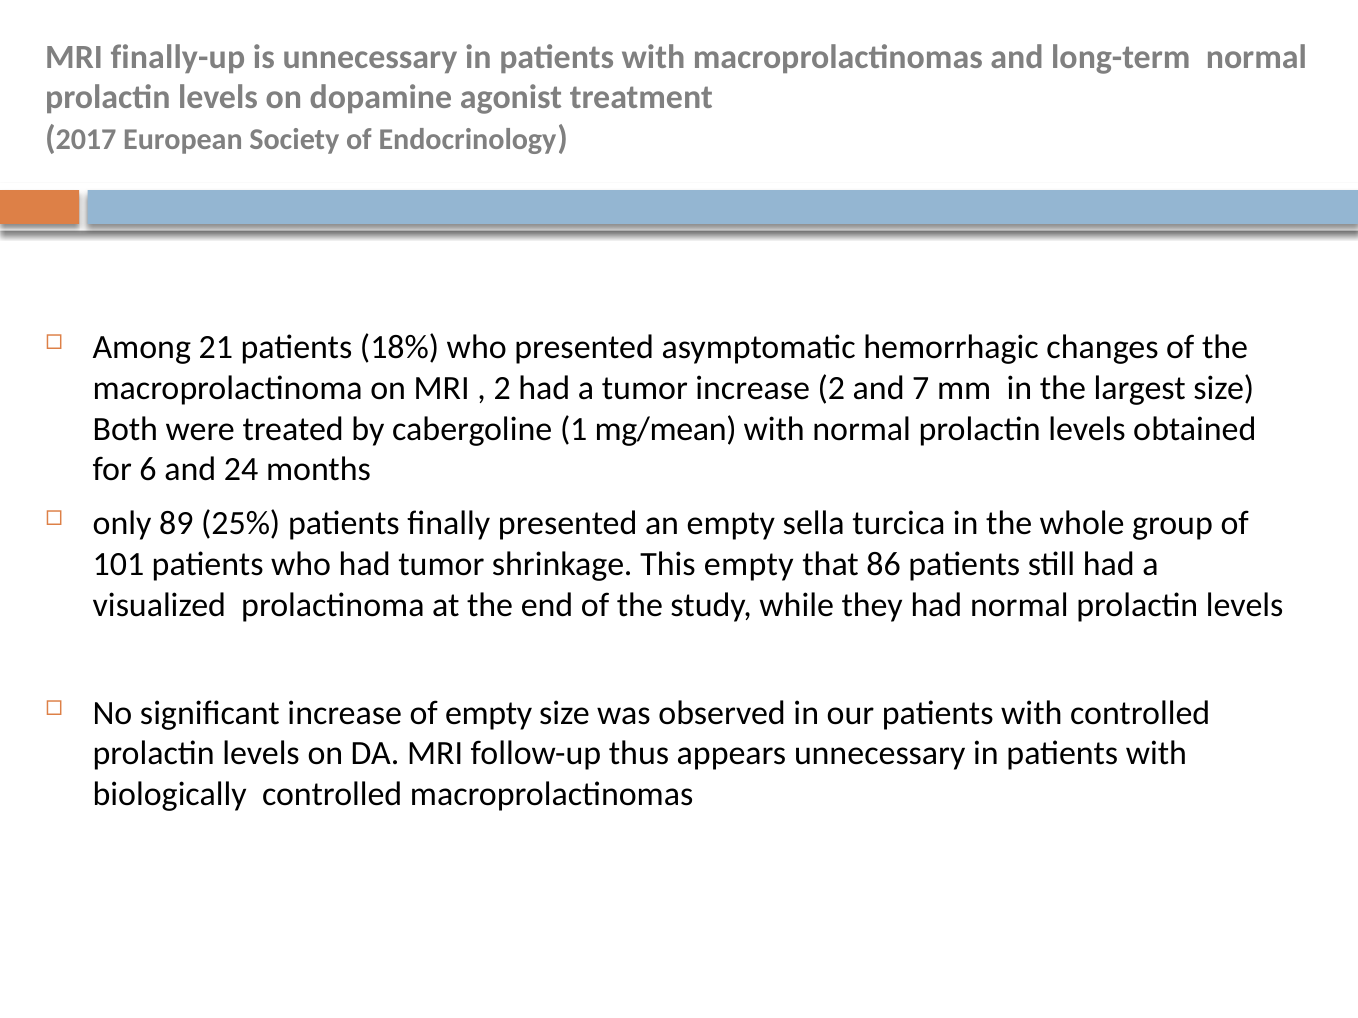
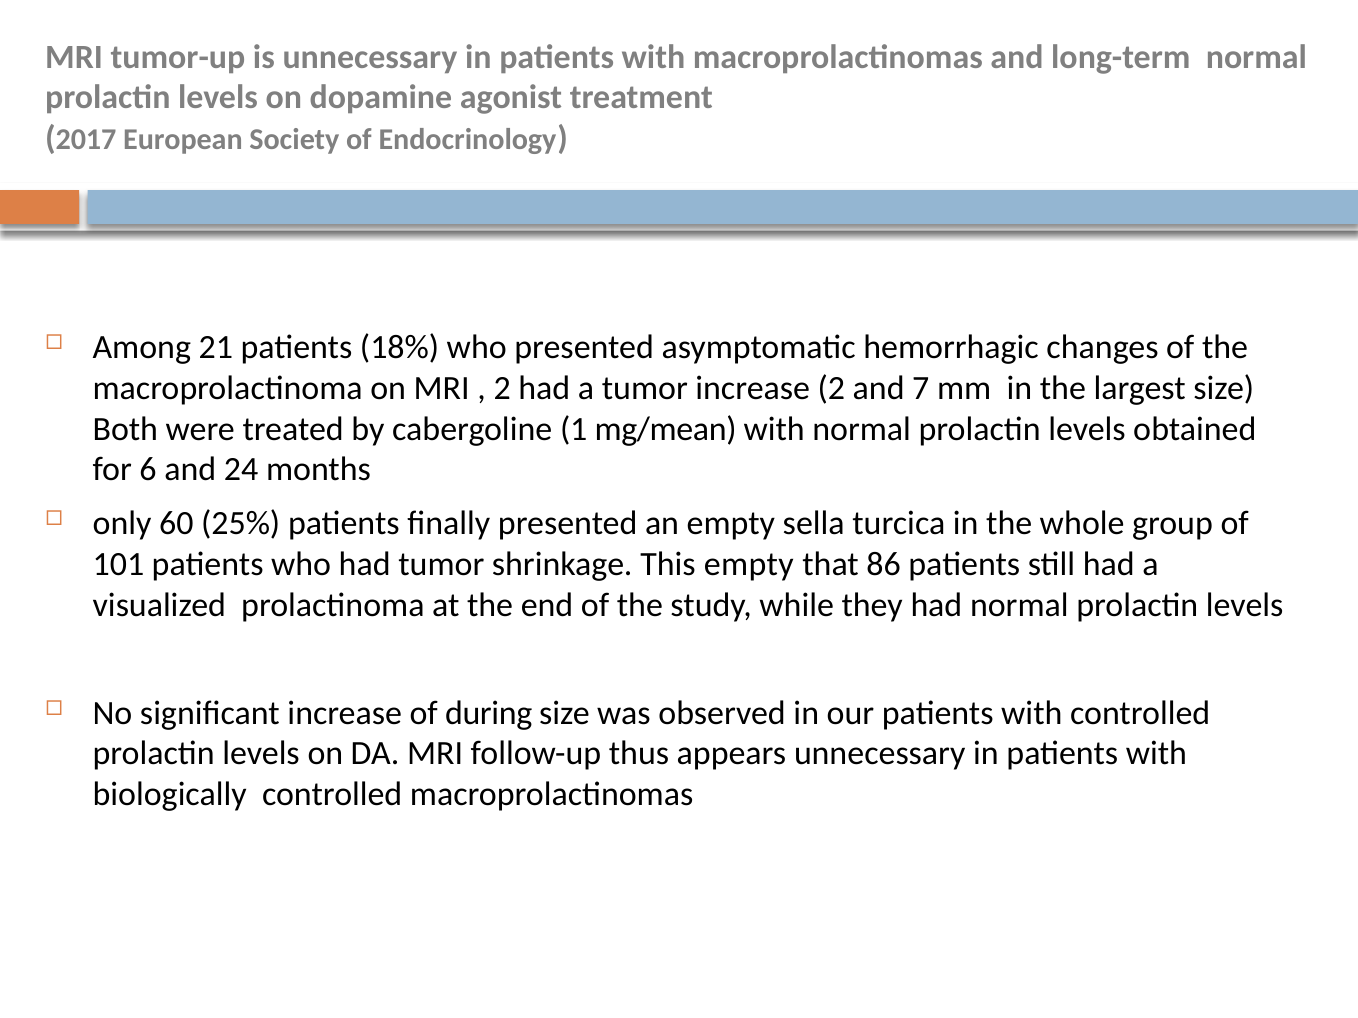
finally-up: finally-up -> tumor-up
89: 89 -> 60
of empty: empty -> during
